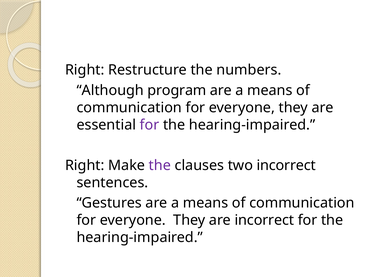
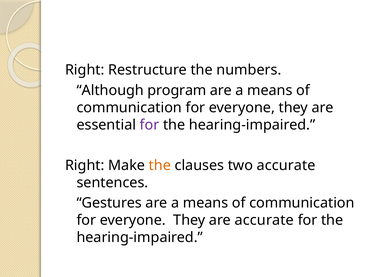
the at (160, 166) colour: purple -> orange
two incorrect: incorrect -> accurate
are incorrect: incorrect -> accurate
